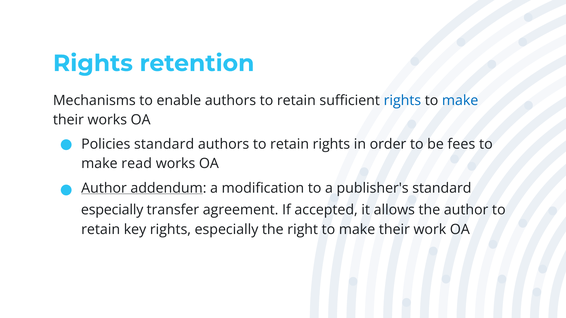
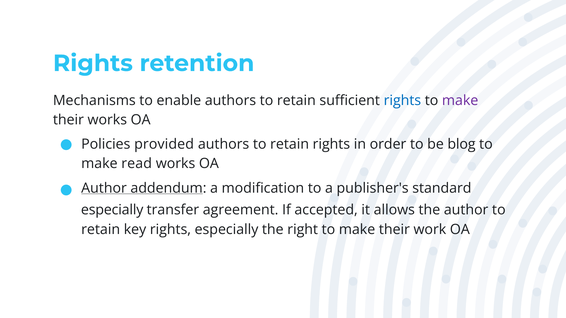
make at (460, 101) colour: blue -> purple
Policies standard: standard -> provided
fees: fees -> blog
